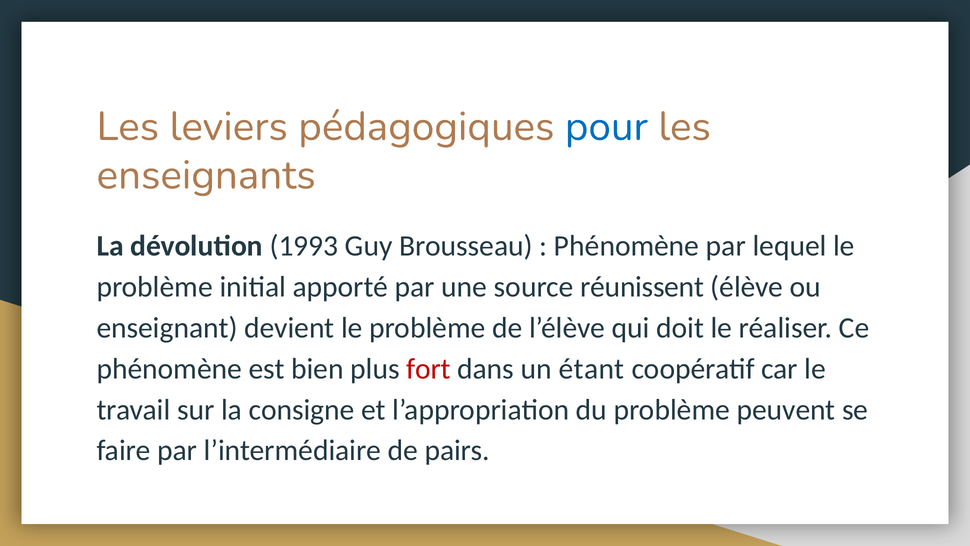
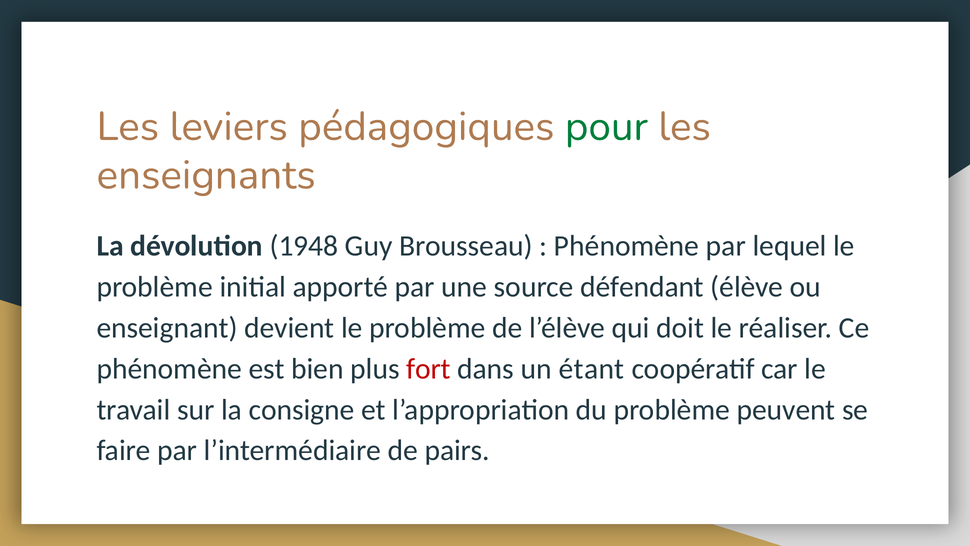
pour colour: blue -> green
1993: 1993 -> 1948
réunissent: réunissent -> défendant
